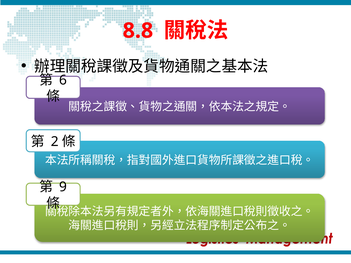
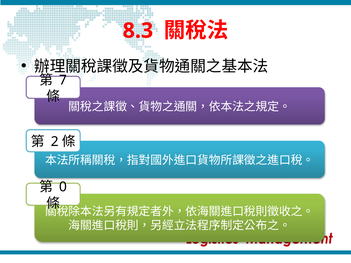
8.8: 8.8 -> 8.3
6: 6 -> 7
9: 9 -> 0
